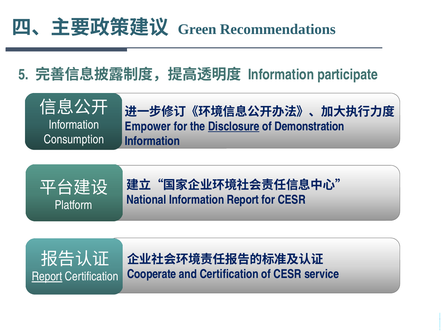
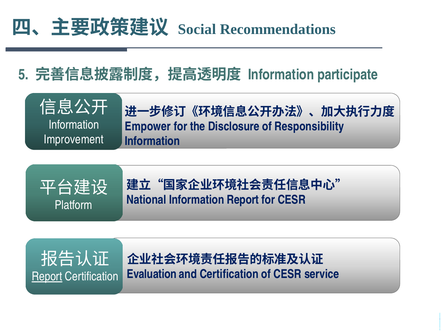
Green: Green -> Social
Disclosure underline: present -> none
Demonstration: Demonstration -> Responsibility
Consumption: Consumption -> Improvement
Cooperate: Cooperate -> Evaluation
